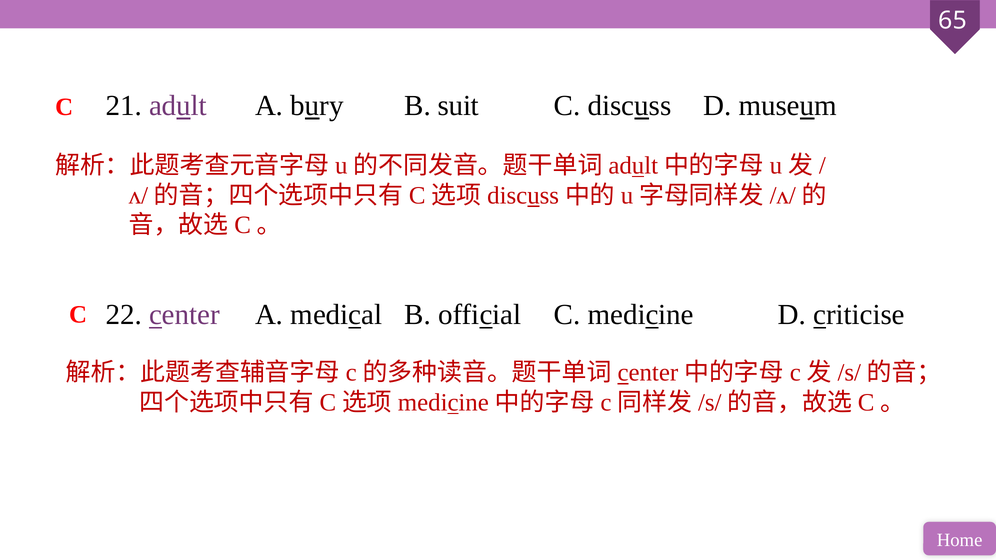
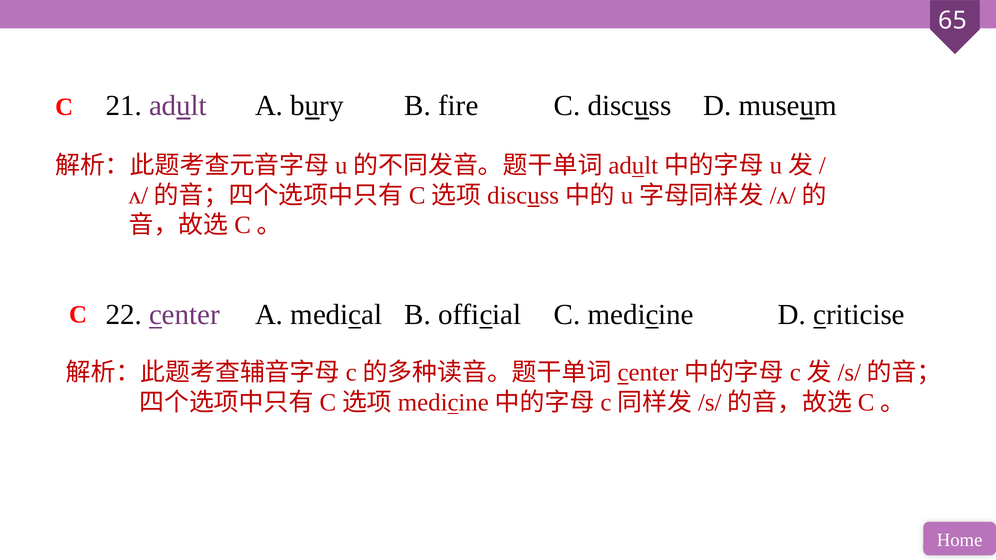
suit: suit -> fire
